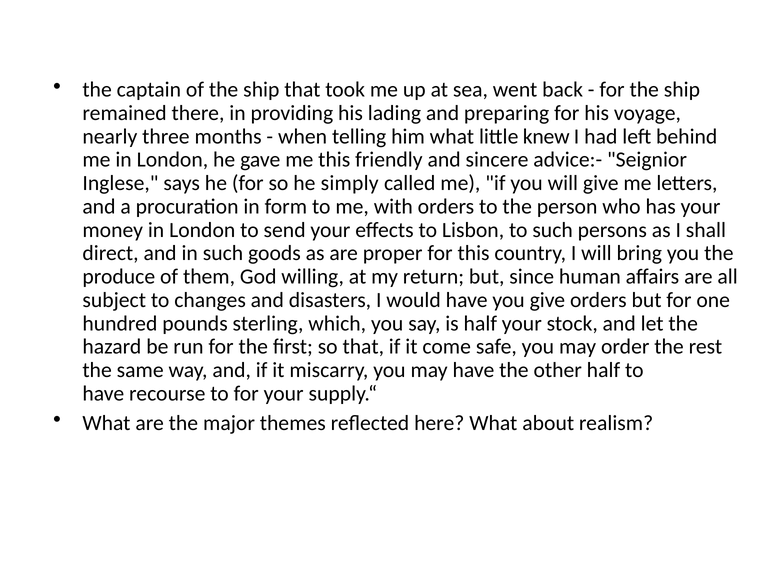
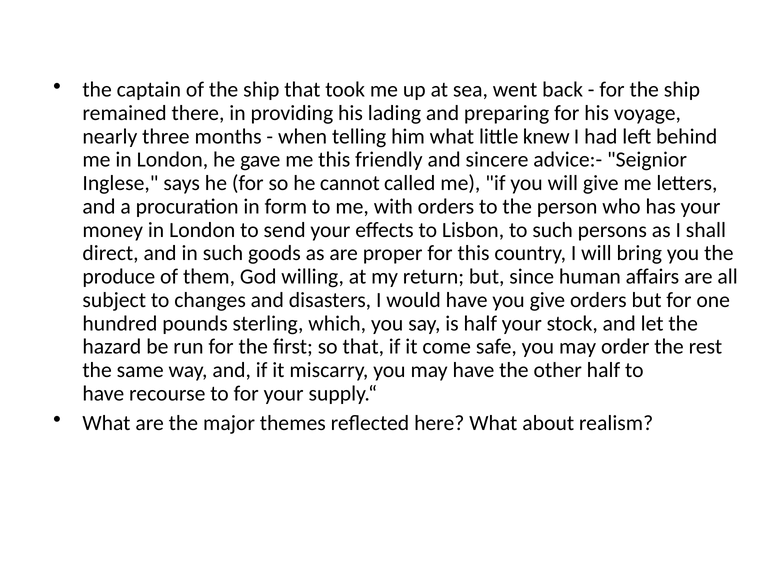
simply: simply -> cannot
